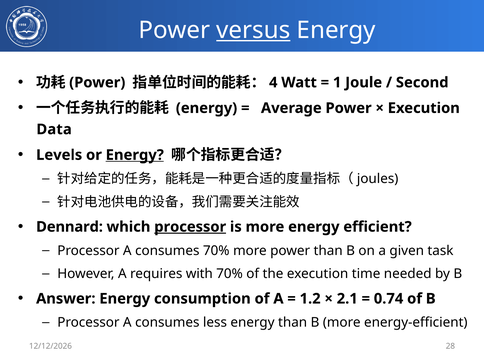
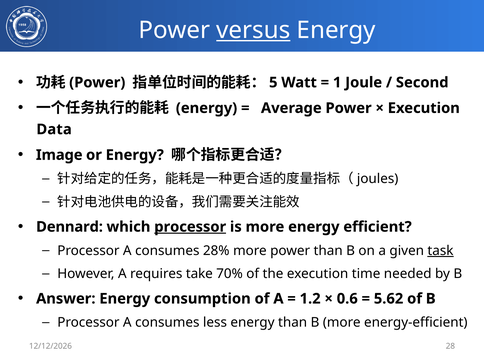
4: 4 -> 5
Levels: Levels -> Image
Energy at (135, 155) underline: present -> none
consumes 70%: 70% -> 28%
task underline: none -> present
with: with -> take
2.1: 2.1 -> 0.6
0.74: 0.74 -> 5.62
